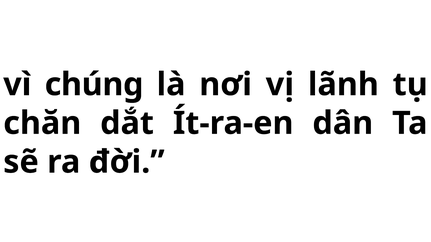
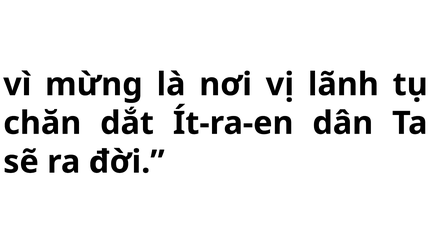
chúng: chúng -> mừng
